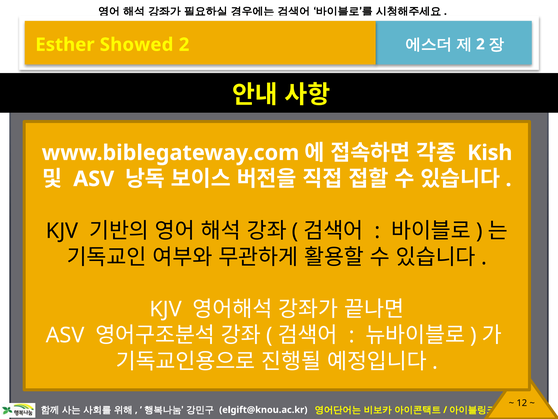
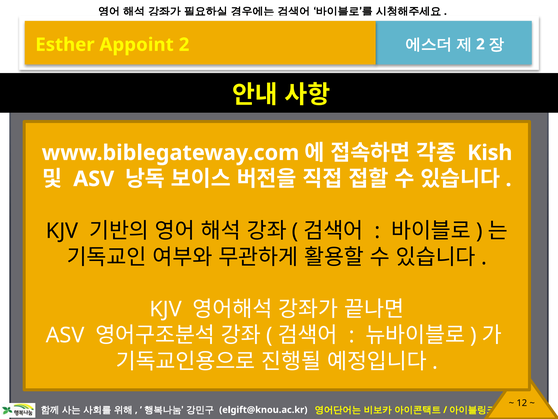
Showed: Showed -> Appoint
